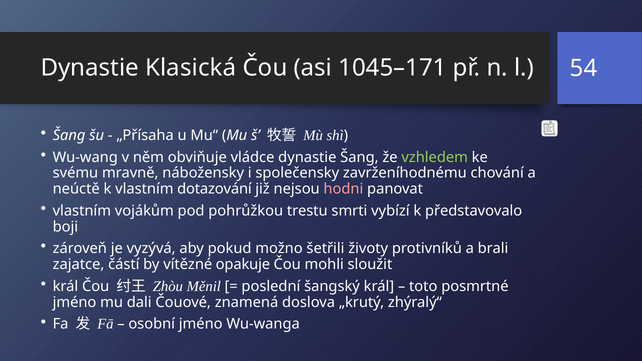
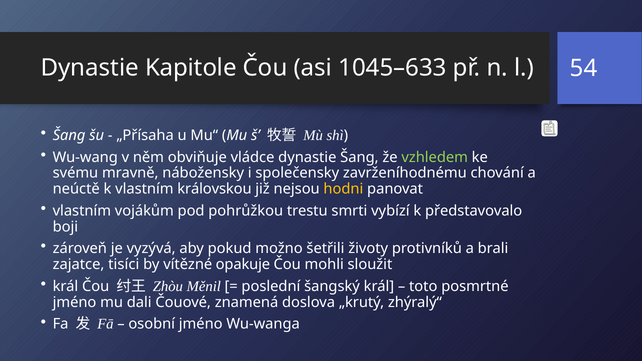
Klasická: Klasická -> Kapitole
1045–171: 1045–171 -> 1045–633
dotazování: dotazování -> královskou
hodni colour: pink -> yellow
částí: částí -> tisíci
